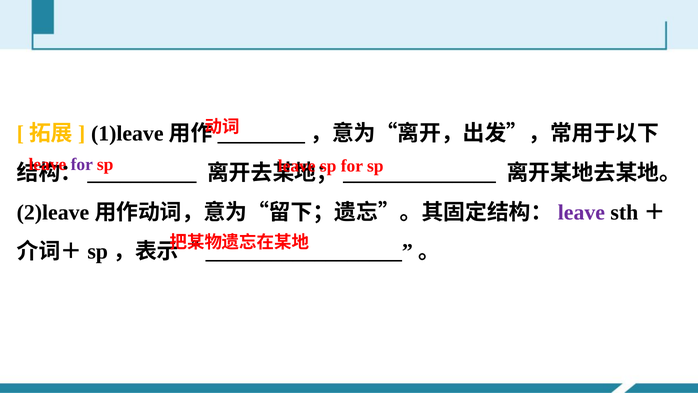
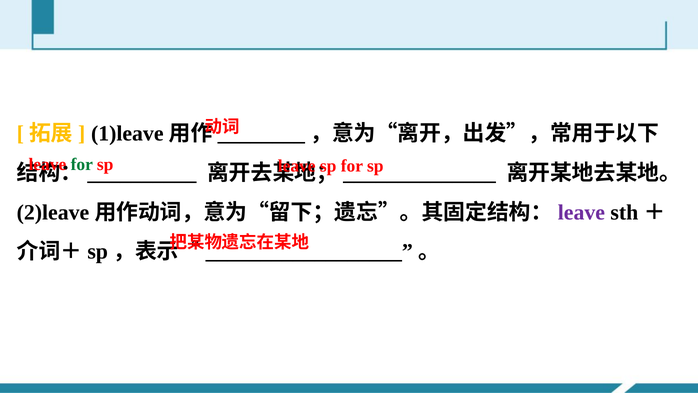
for at (82, 164) colour: purple -> green
